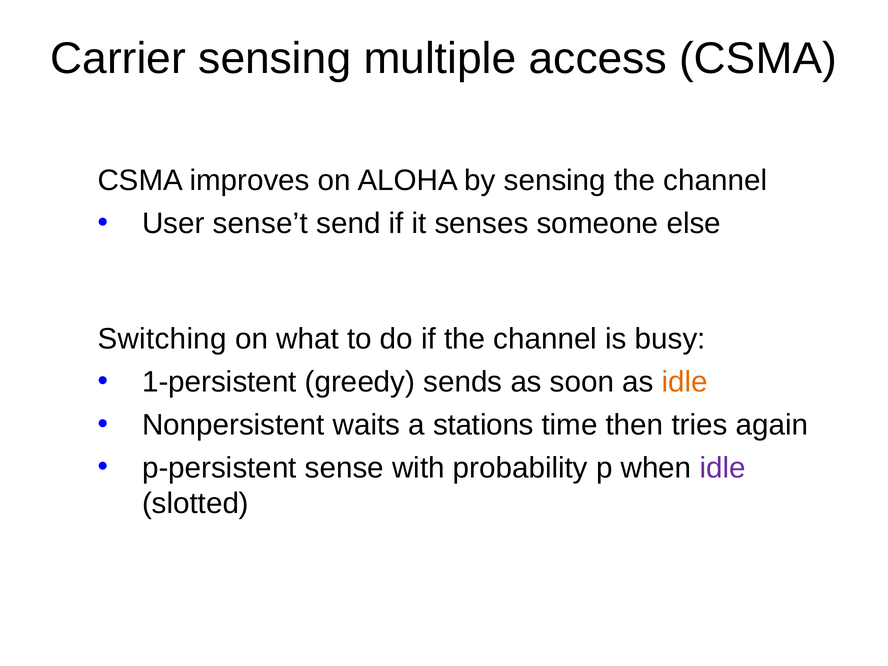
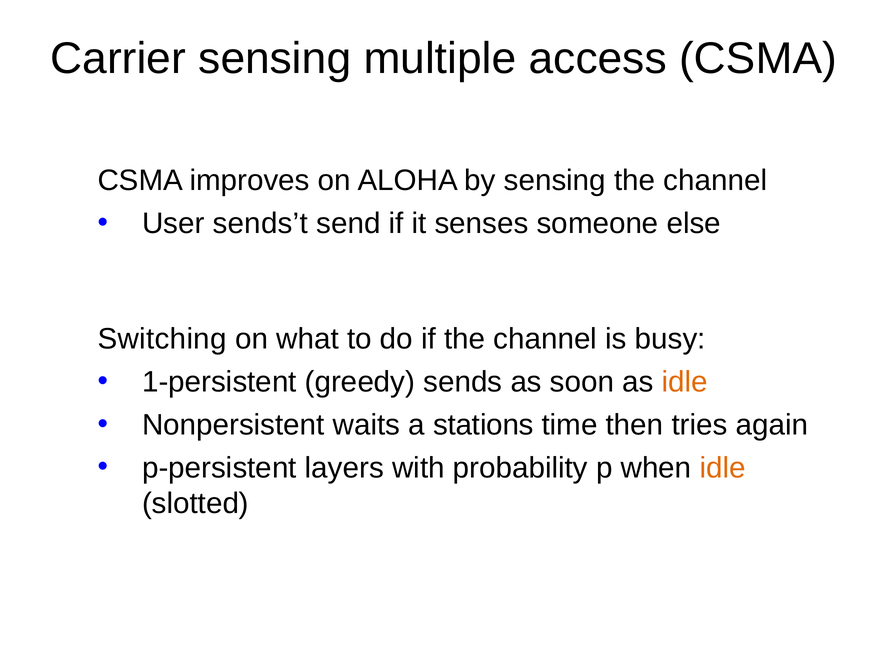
sense’t: sense’t -> sends’t
sense: sense -> layers
idle at (723, 468) colour: purple -> orange
